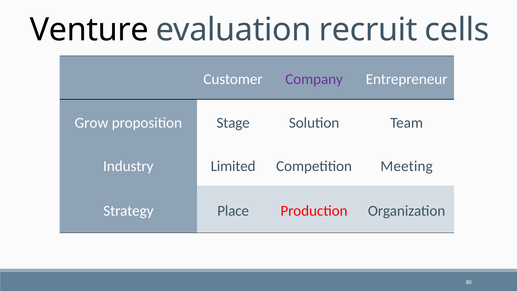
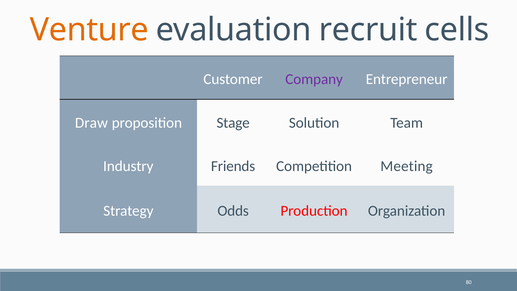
Venture colour: black -> orange
Grow: Grow -> Draw
Limited: Limited -> Friends
Place: Place -> Odds
